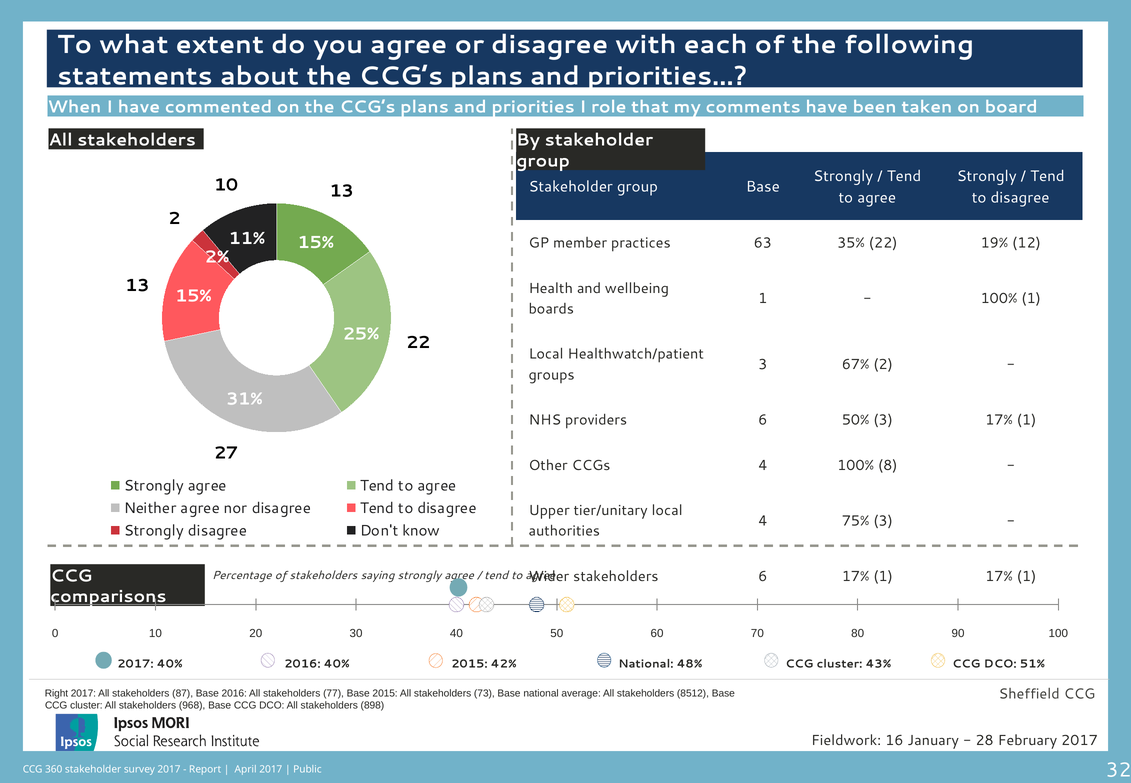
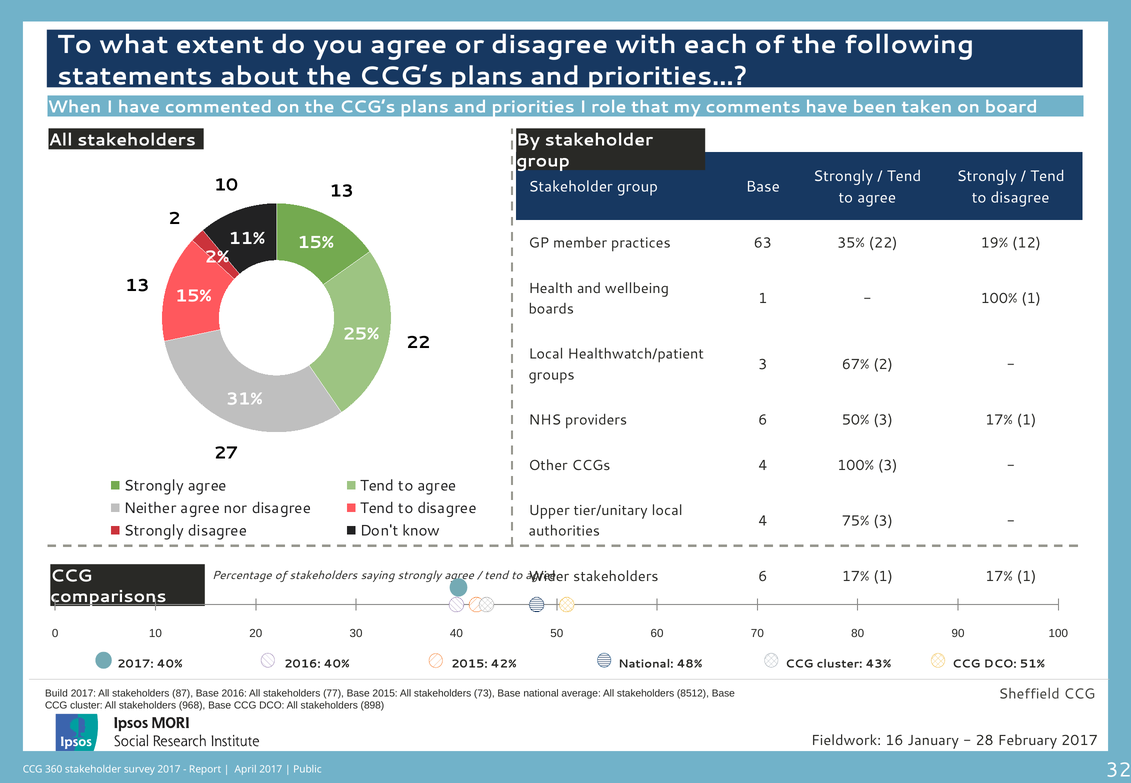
100% 8: 8 -> 3
Right: Right -> Build
